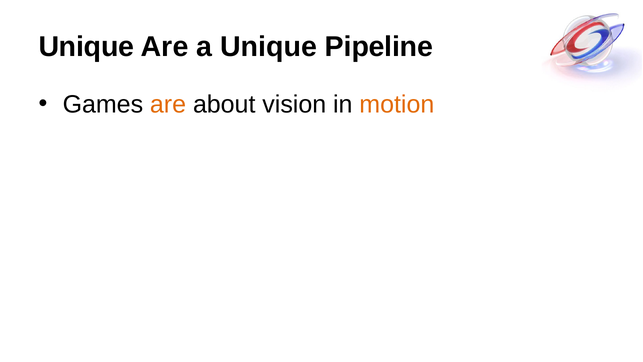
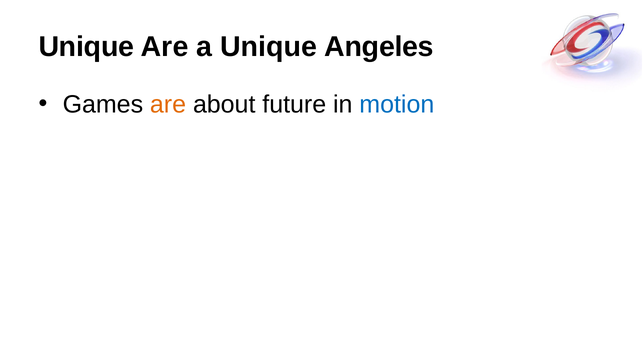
Pipeline: Pipeline -> Angeles
vision: vision -> future
motion colour: orange -> blue
